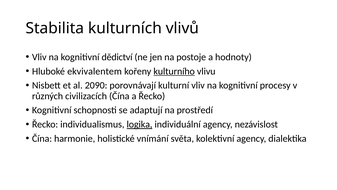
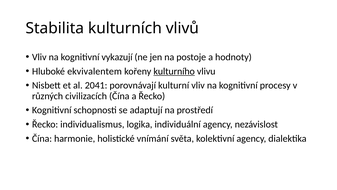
dědictví: dědictví -> vykazují
2090: 2090 -> 2041
logika underline: present -> none
